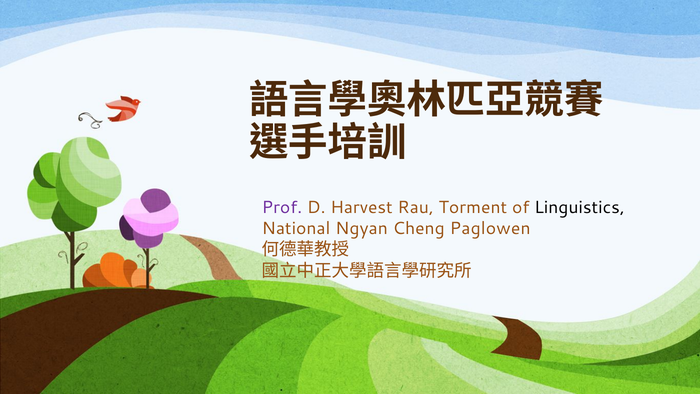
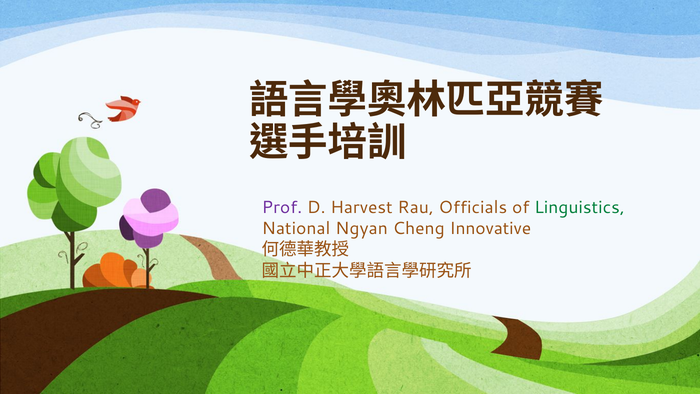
Torment: Torment -> Officials
Linguistics colour: black -> green
Paglowen: Paglowen -> Innovative
